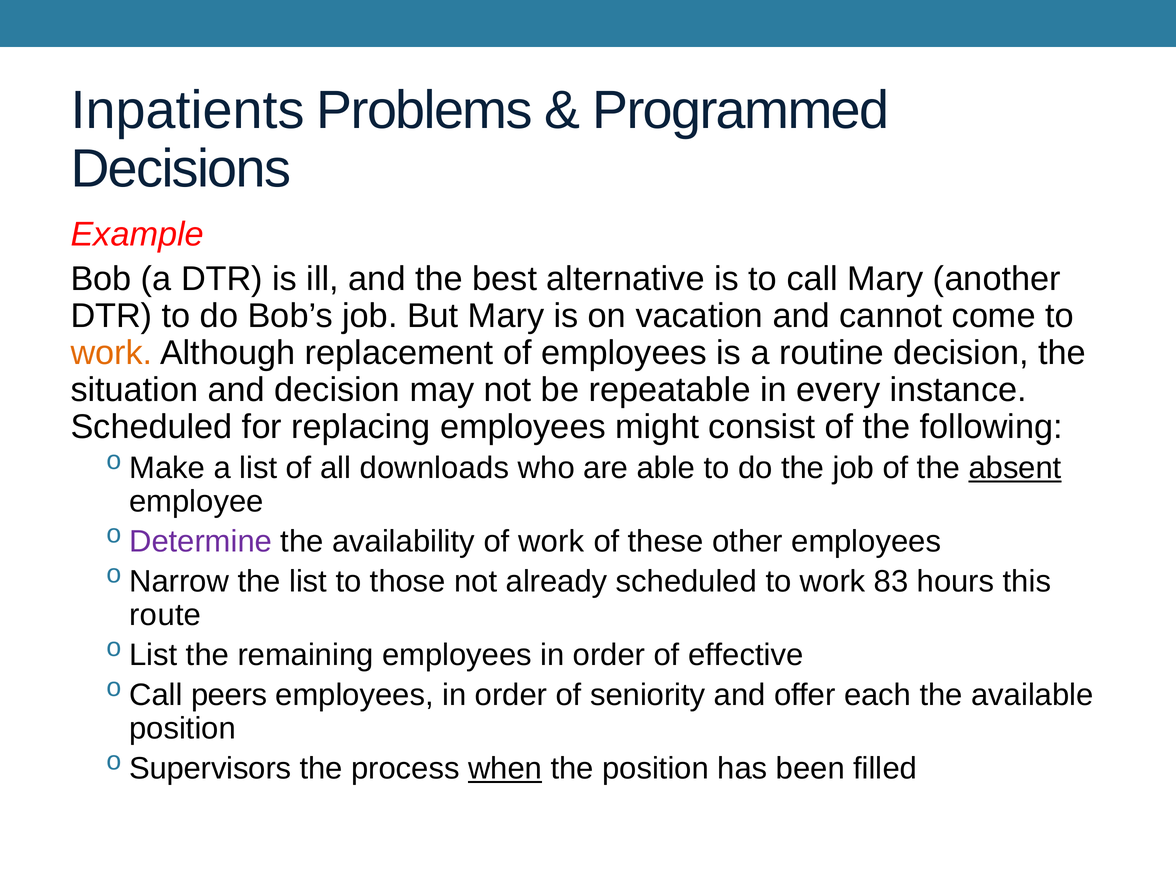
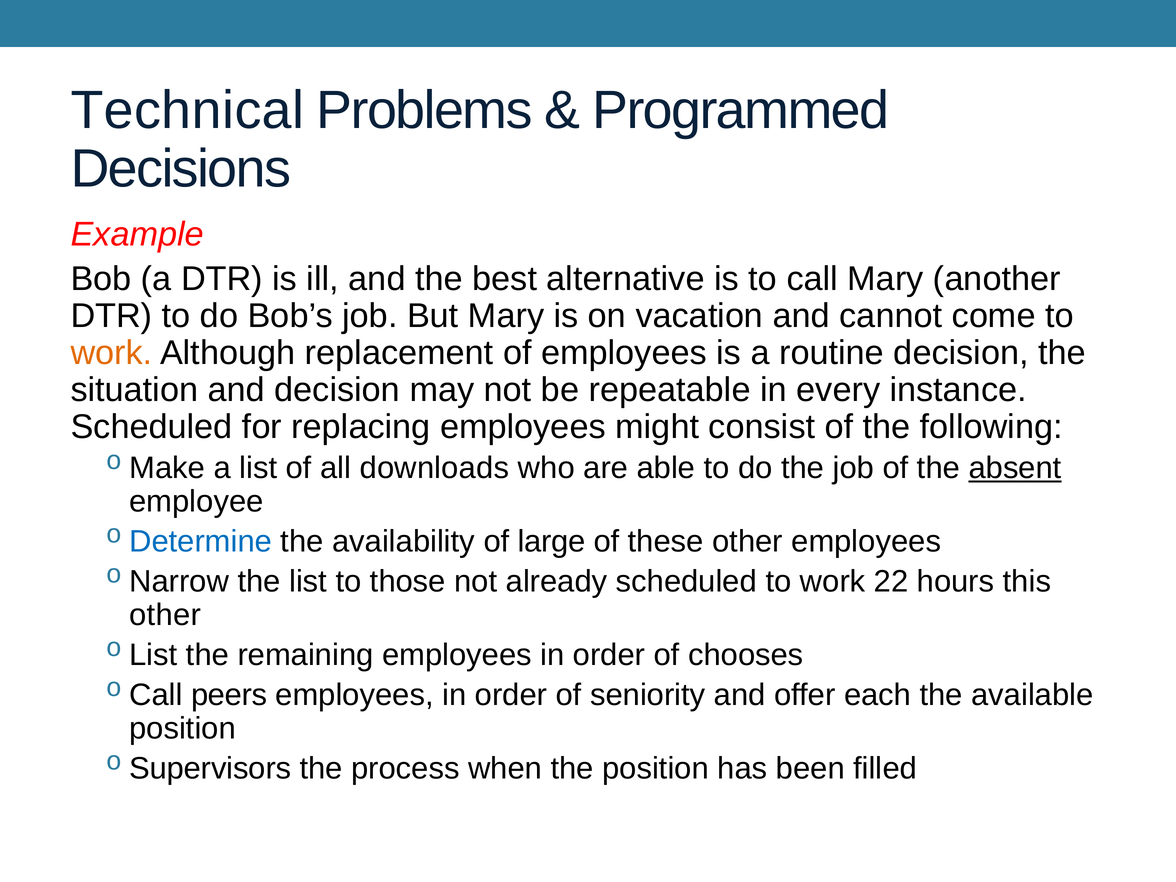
Inpatients: Inpatients -> Technical
Determine colour: purple -> blue
of work: work -> large
83: 83 -> 22
route at (165, 615): route -> other
effective: effective -> chooses
when underline: present -> none
